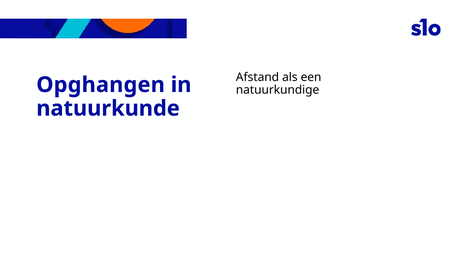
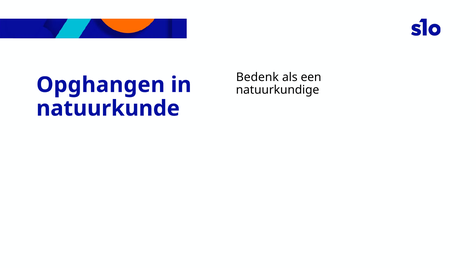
Afstand: Afstand -> Bedenk
